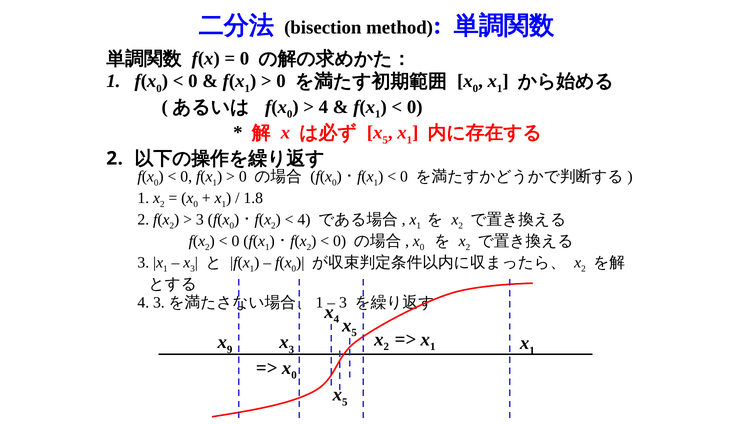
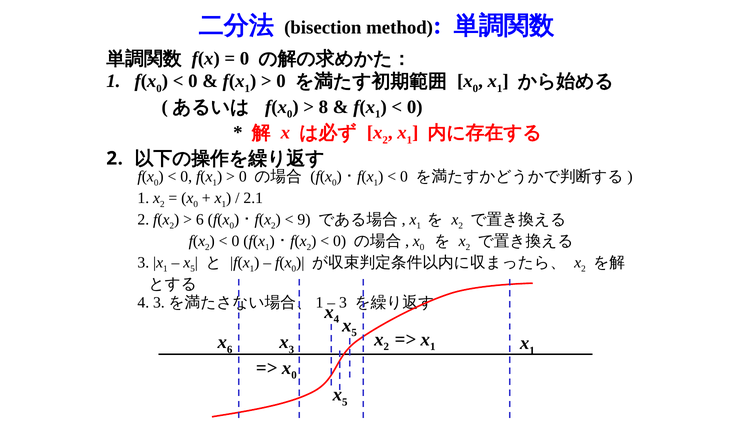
4 at (323, 107): 4 -> 8
5 at (385, 140): 5 -> 2
1.8: 1.8 -> 2.1
3 at (200, 219): 3 -> 6
4 at (304, 219): 4 -> 9
3 at (193, 268): 3 -> 5
x 9: 9 -> 6
